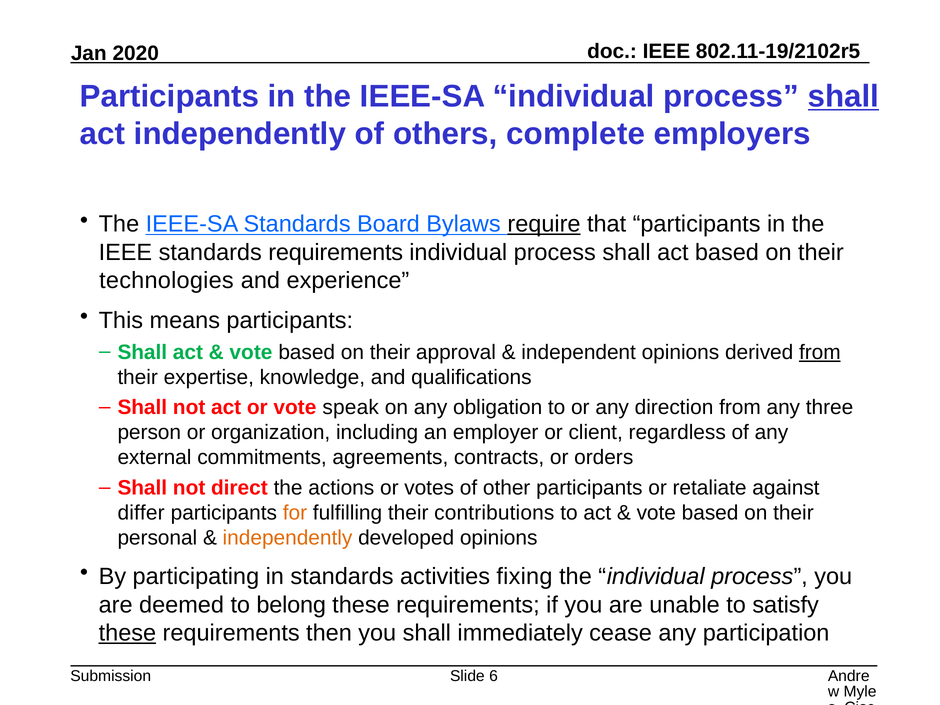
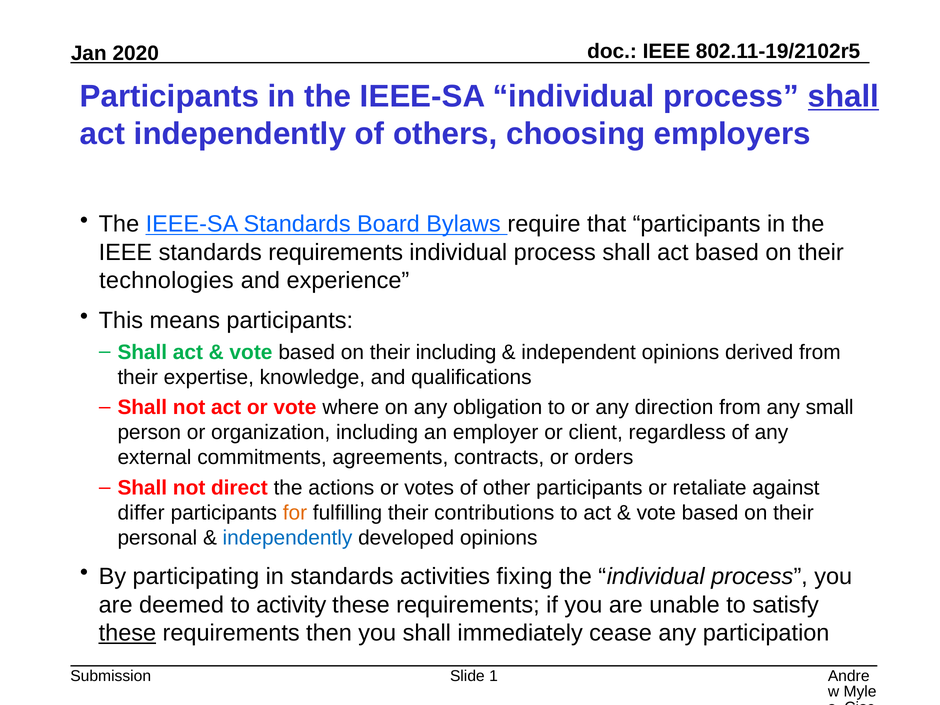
complete: complete -> choosing
require underline: present -> none
their approval: approval -> including
from at (820, 352) underline: present -> none
speak: speak -> where
three: three -> small
independently at (287, 538) colour: orange -> blue
belong: belong -> activity
6: 6 -> 1
